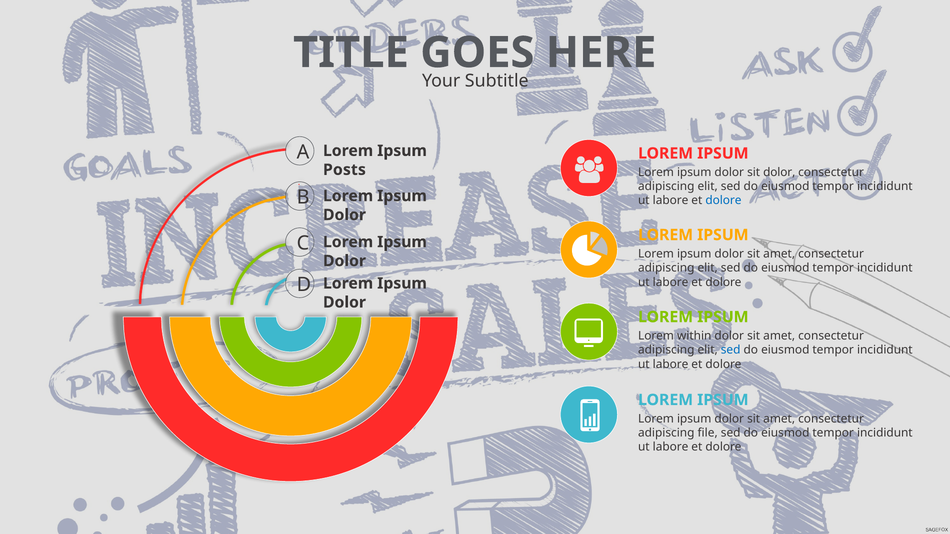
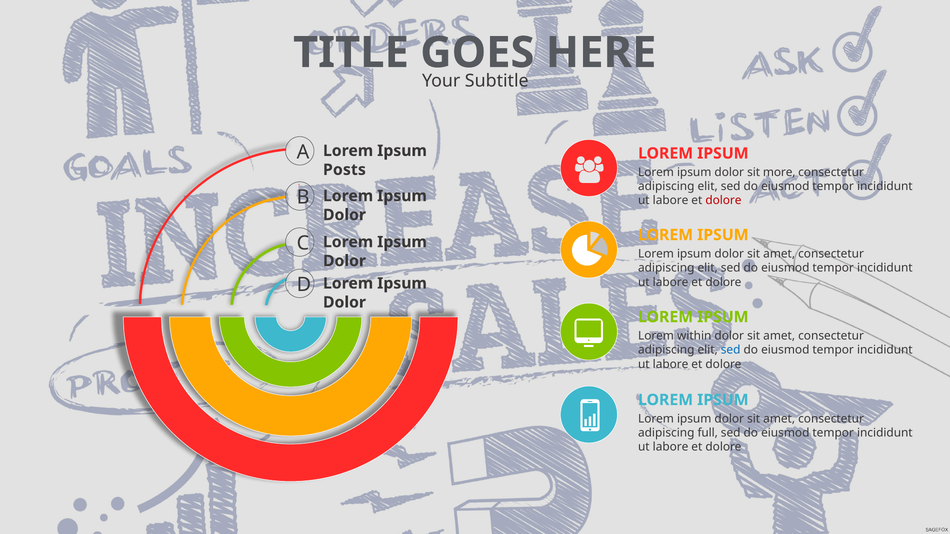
sit dolor: dolor -> more
dolore at (723, 201) colour: blue -> red
file: file -> full
